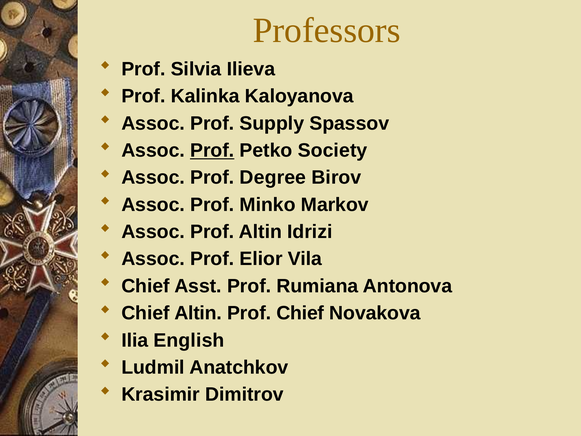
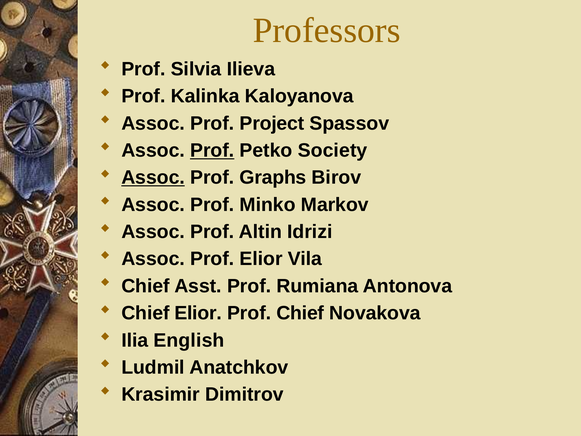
Supply: Supply -> Project
Assoc at (153, 177) underline: none -> present
Degree: Degree -> Graphs
Chief Altin: Altin -> Elior
